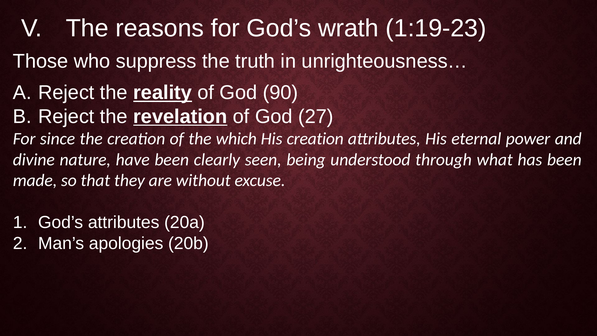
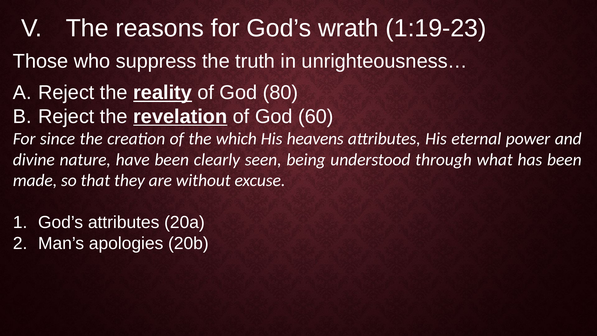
90: 90 -> 80
27: 27 -> 60
His creation: creation -> heavens
